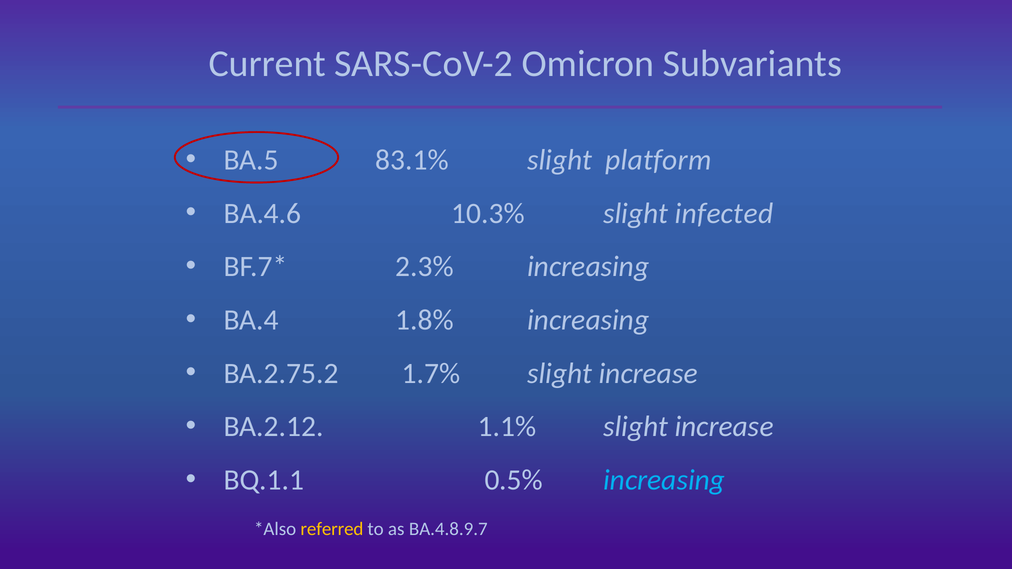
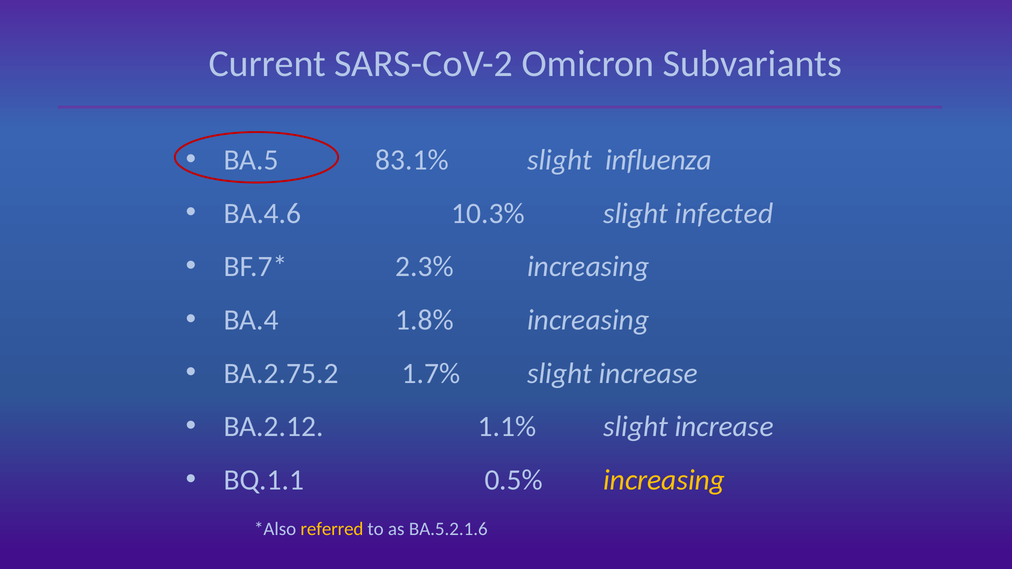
platform: platform -> influenza
increasing at (664, 480) colour: light blue -> yellow
BA.4.8.9.7: BA.4.8.9.7 -> BA.5.2.1.6
